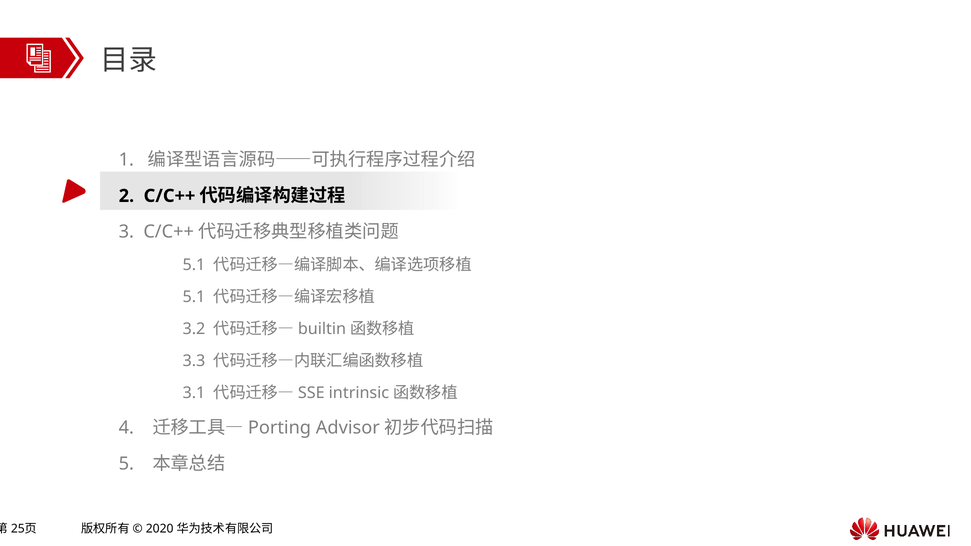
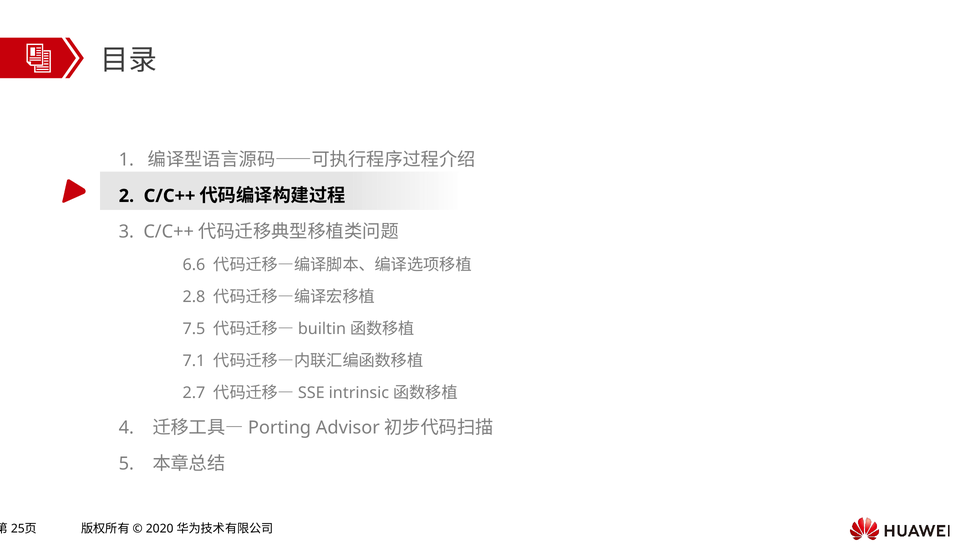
5.1 at (194, 265): 5.1 -> 6.6
5.1 at (194, 297): 5.1 -> 2.8
3.2: 3.2 -> 7.5
3.3: 3.3 -> 7.1
3.1: 3.1 -> 2.7
